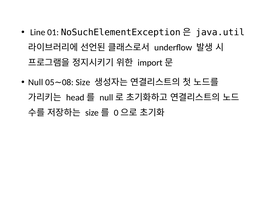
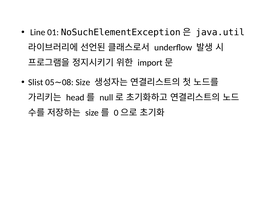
Null: Null -> Slist
